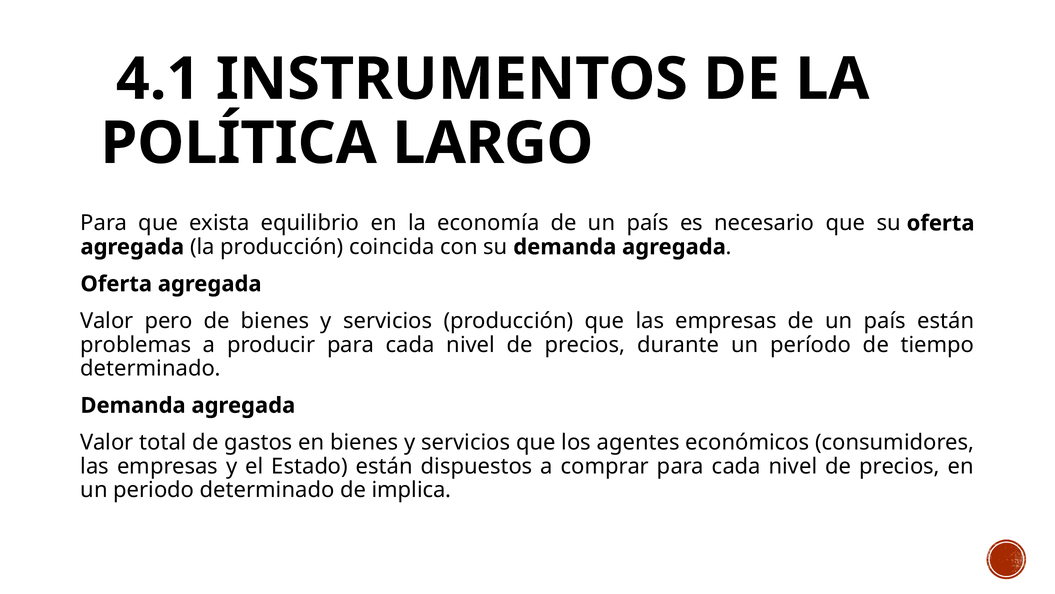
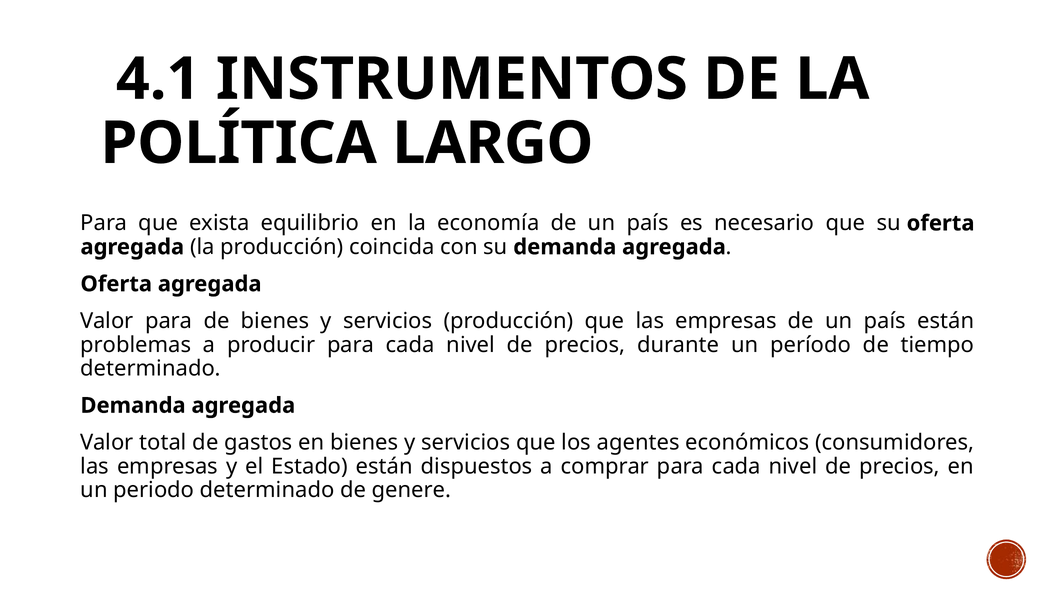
Valor pero: pero -> para
implica: implica -> genere
